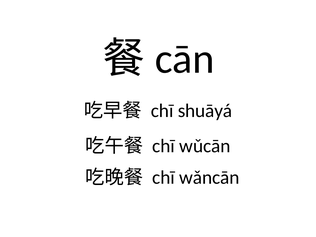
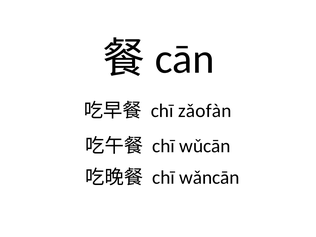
shuāyá: shuāyá -> zǎofàn
